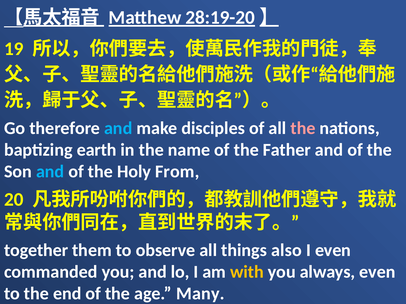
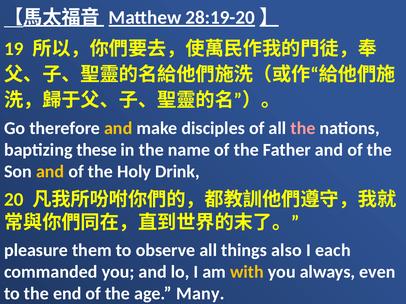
and at (118, 128) colour: light blue -> yellow
earth: earth -> these
and at (50, 172) colour: light blue -> yellow
From: From -> Drink
together: together -> pleasure
I even: even -> each
